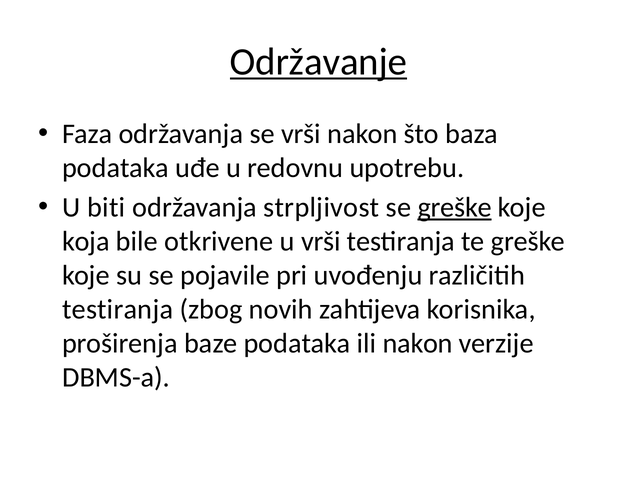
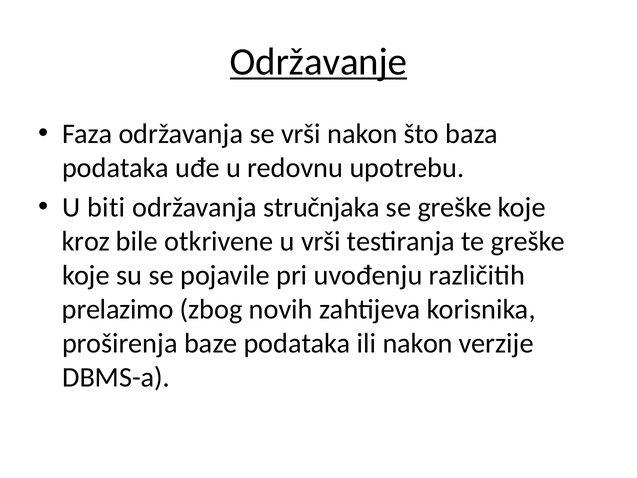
strpljivost: strpljivost -> stručnjaka
greške at (455, 207) underline: present -> none
koja: koja -> kroz
testiranja at (118, 309): testiranja -> prelazimo
